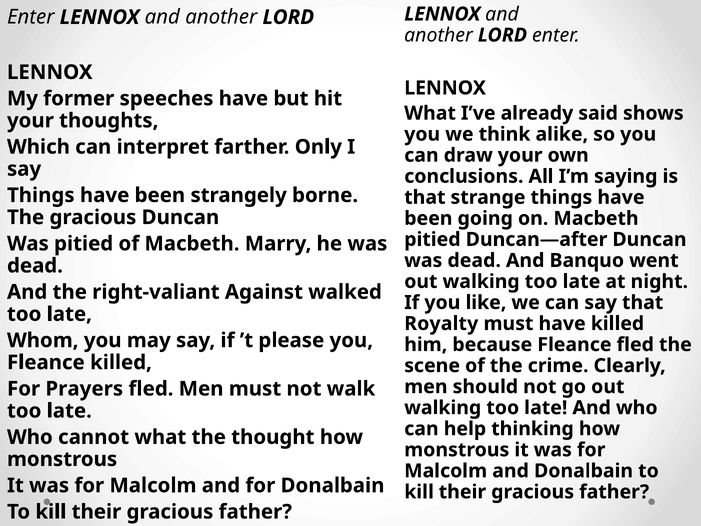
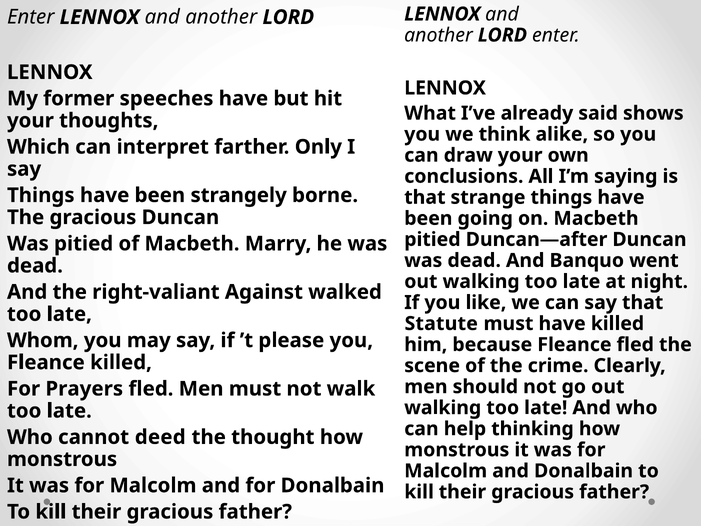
Royalty: Royalty -> Statute
cannot what: what -> deed
